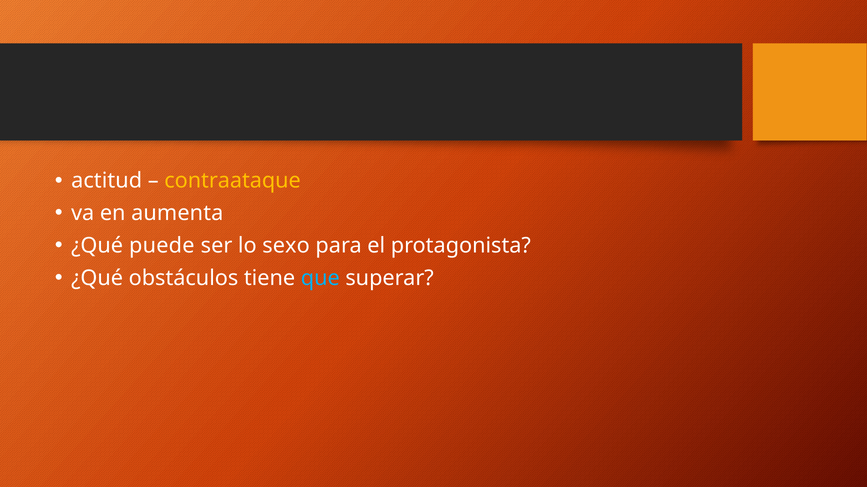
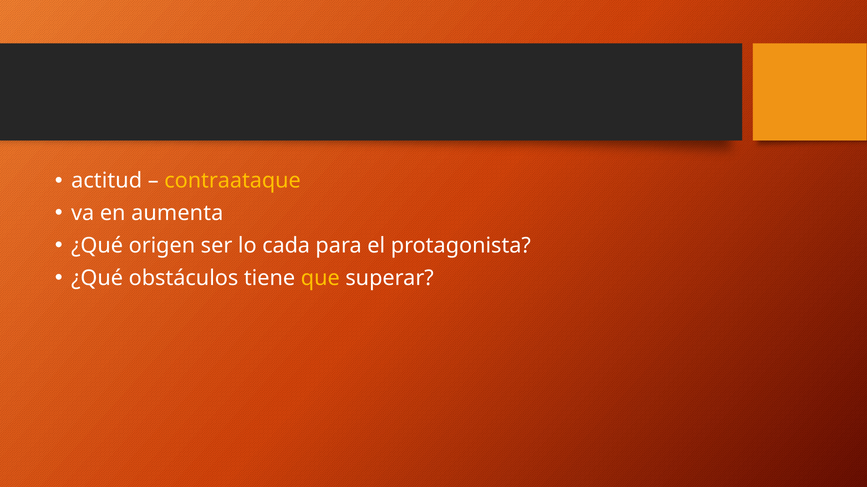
puede: puede -> origen
sexo: sexo -> cada
que colour: light blue -> yellow
